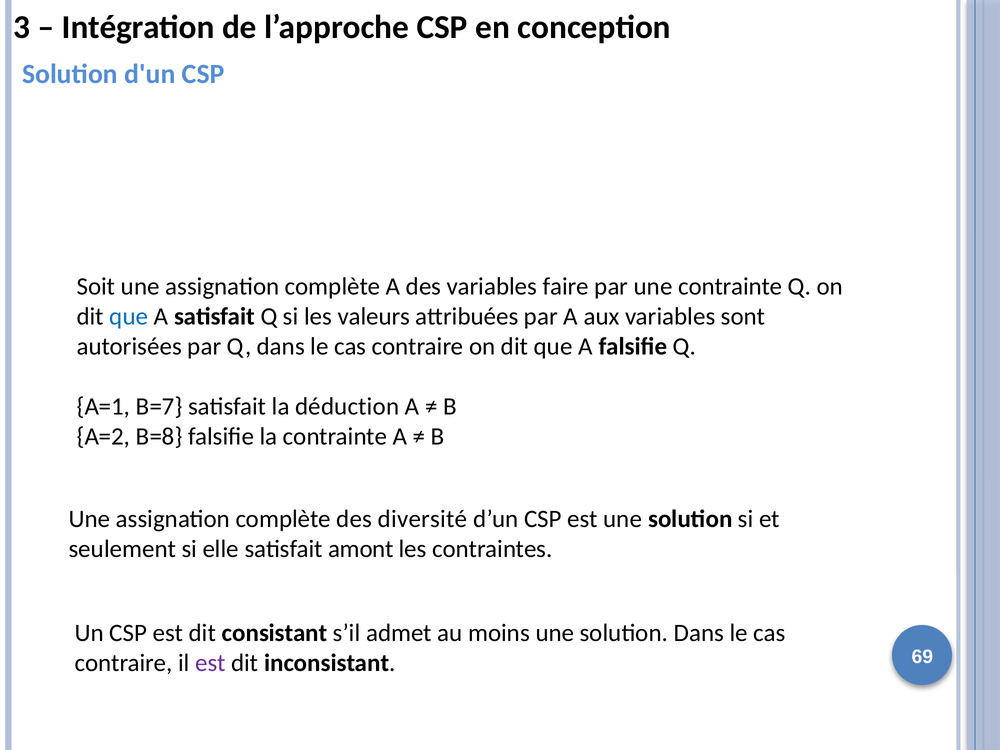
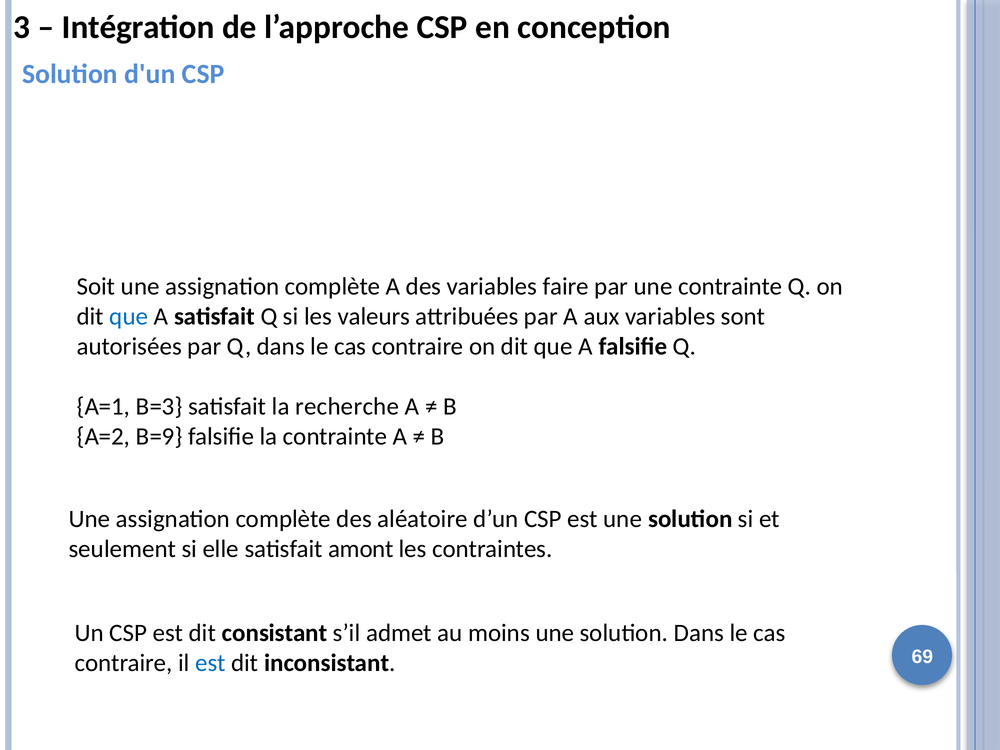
B=7: B=7 -> B=3
déduction: déduction -> recherche
B=8: B=8 -> B=9
diversité: diversité -> aléatoire
est at (210, 663) colour: purple -> blue
